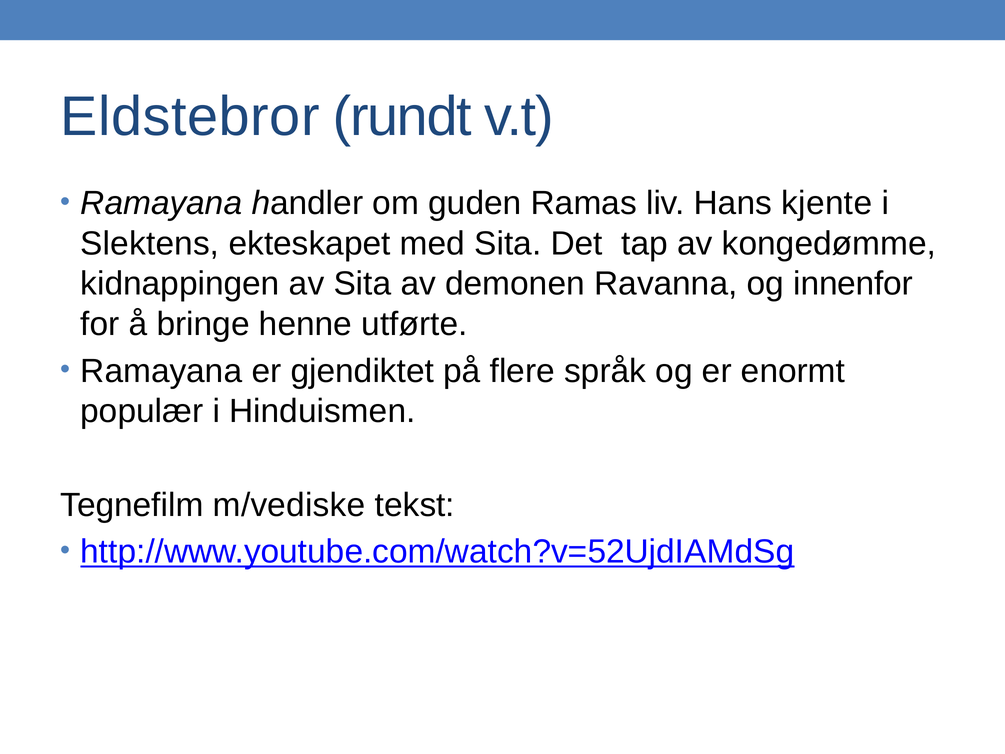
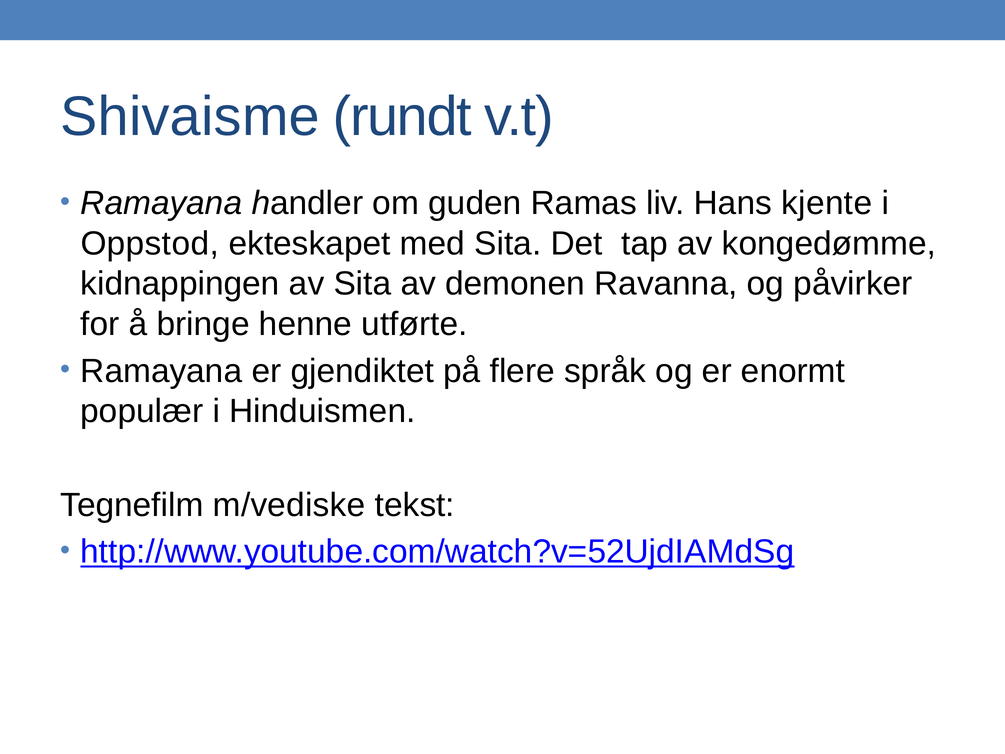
Eldstebror: Eldstebror -> Shivaisme
Slektens: Slektens -> Oppstod
innenfor: innenfor -> påvirker
